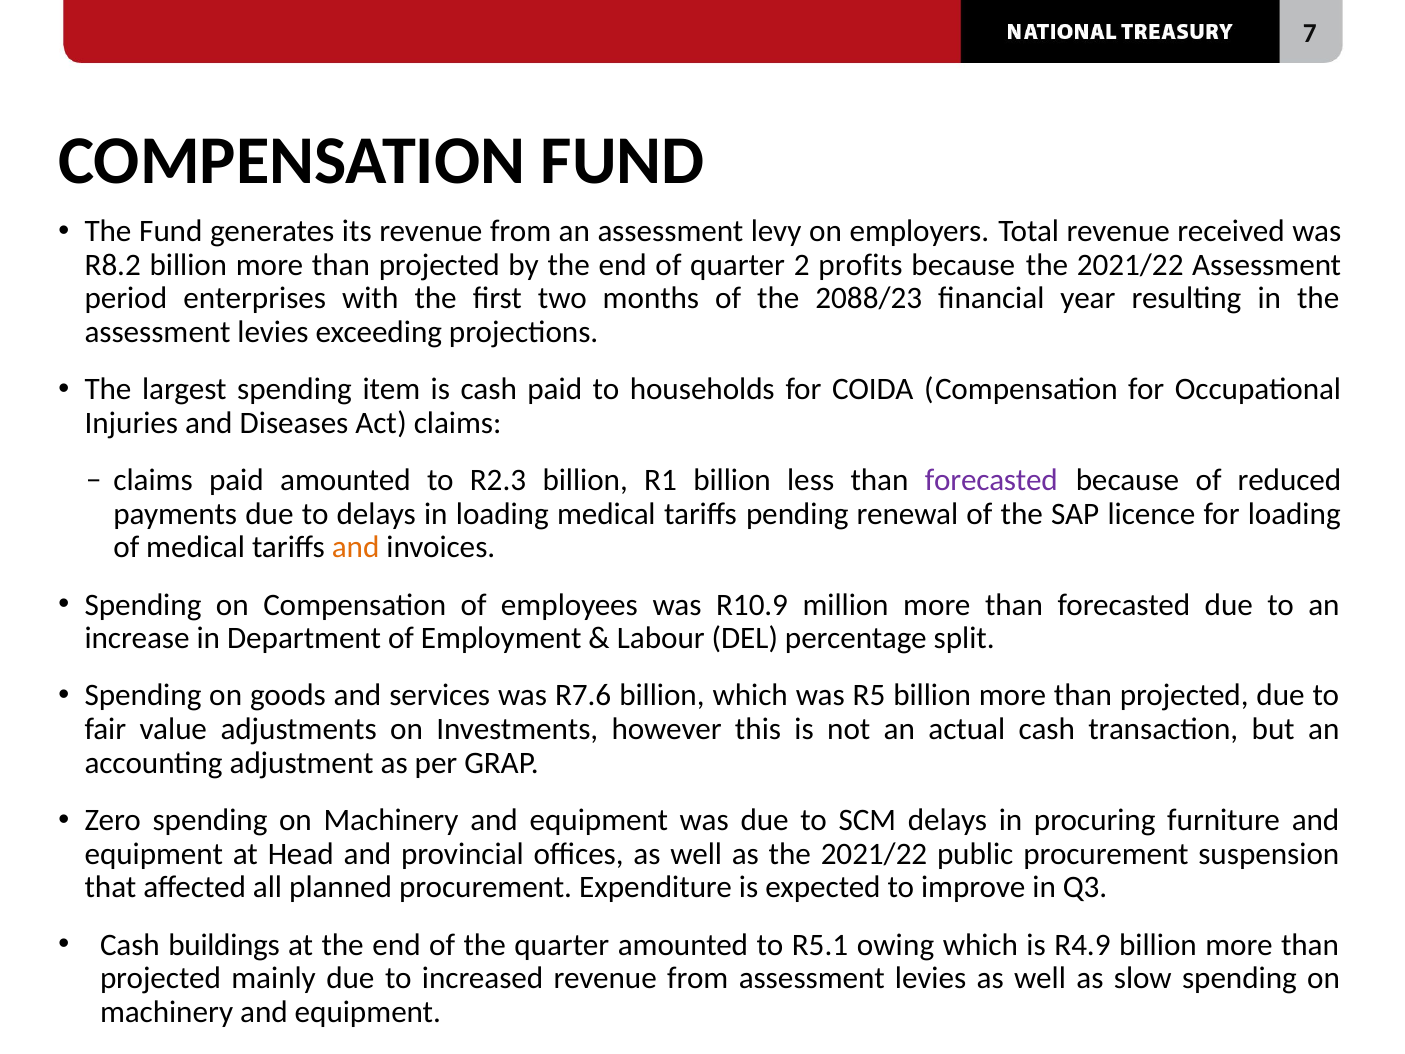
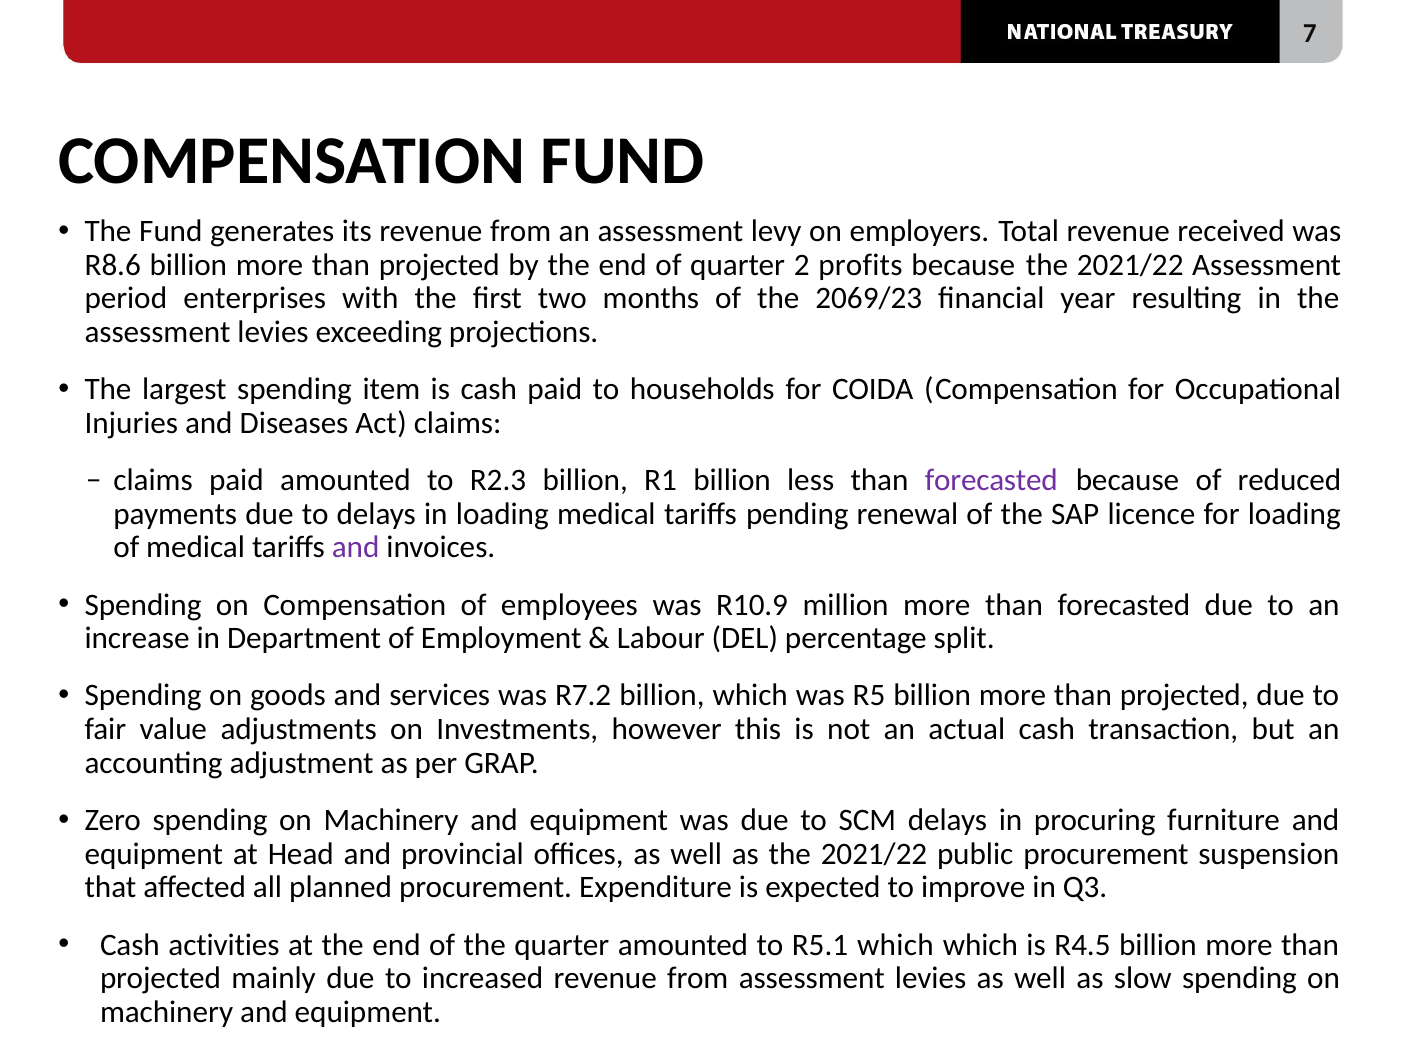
R8.2: R8.2 -> R8.6
2088/23: 2088/23 -> 2069/23
and at (356, 548) colour: orange -> purple
R7.6: R7.6 -> R7.2
buildings: buildings -> activities
R5.1 owing: owing -> which
R4.9: R4.9 -> R4.5
